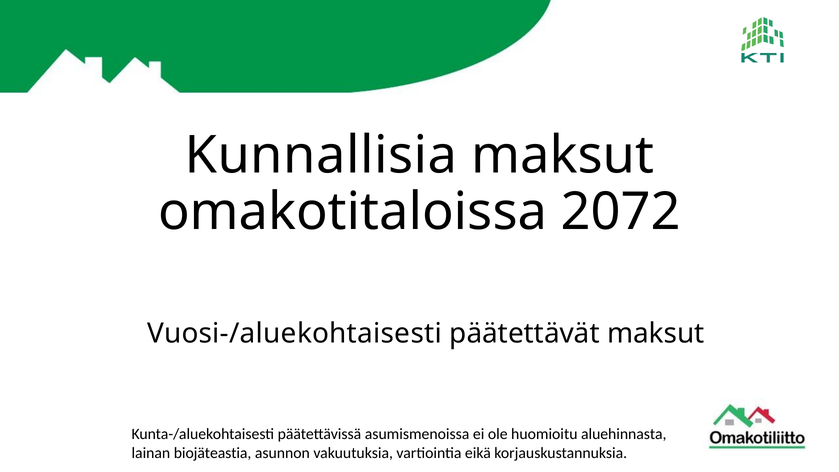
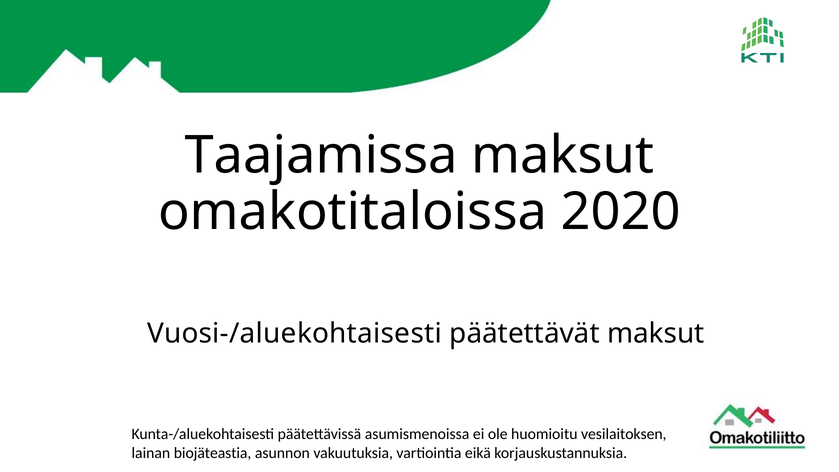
Kunnallisia: Kunnallisia -> Taajamissa
2072: 2072 -> 2020
aluehinnasta: aluehinnasta -> vesilaitoksen
